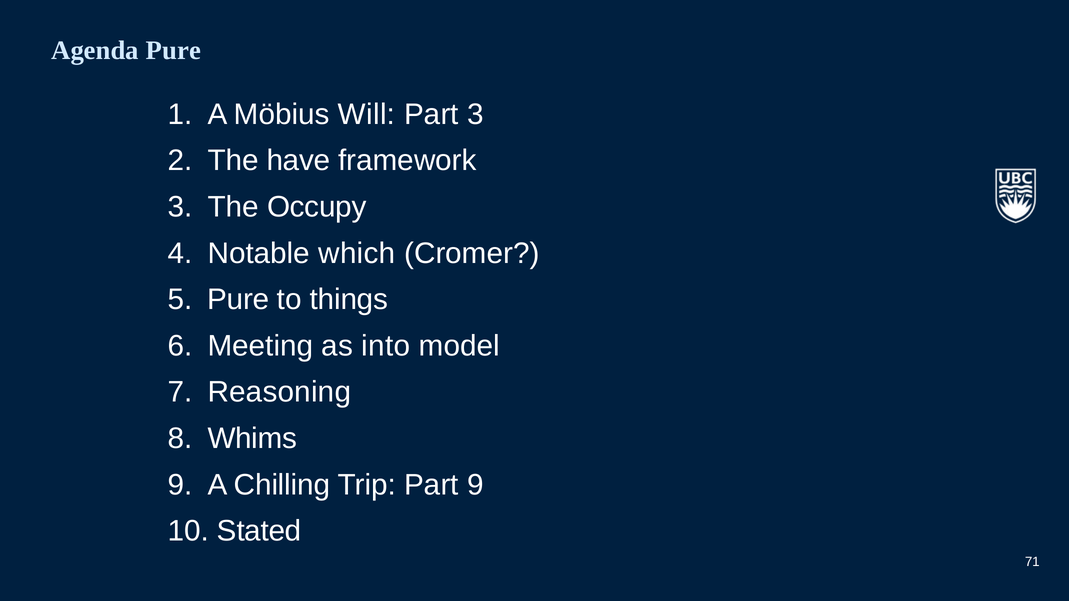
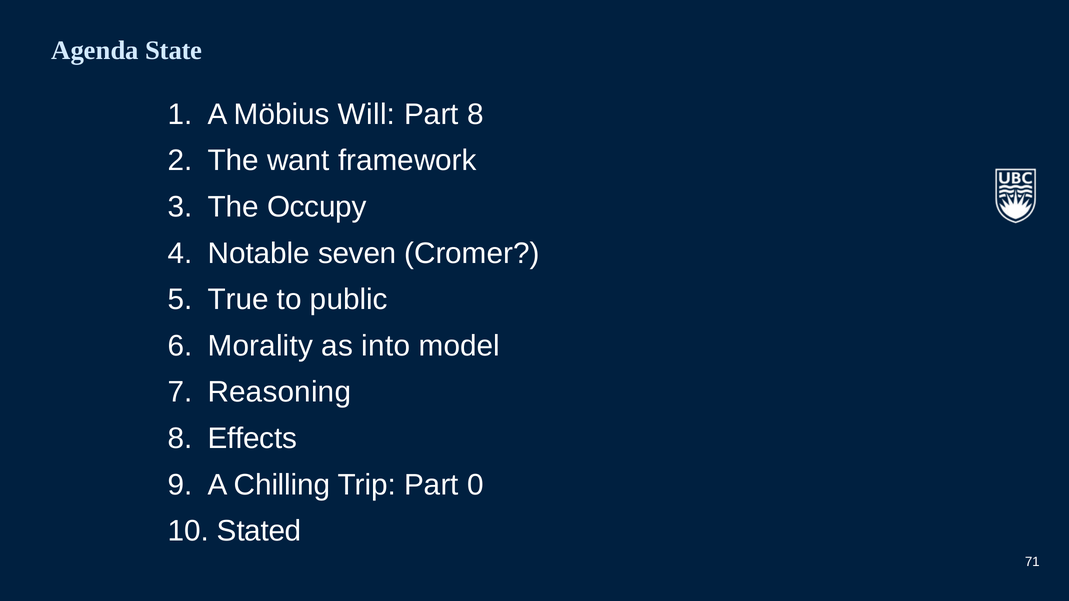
Agenda Pure: Pure -> State
Part 3: 3 -> 8
have: have -> want
which: which -> seven
Pure at (238, 300): Pure -> True
things: things -> public
Meeting: Meeting -> Morality
Whims: Whims -> Effects
Part 9: 9 -> 0
